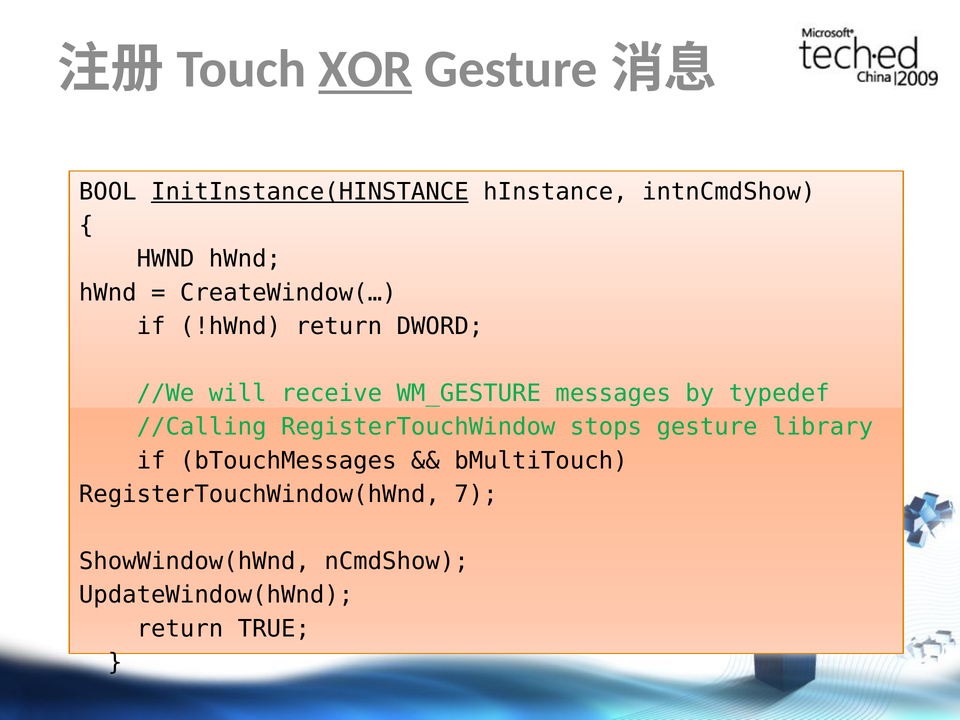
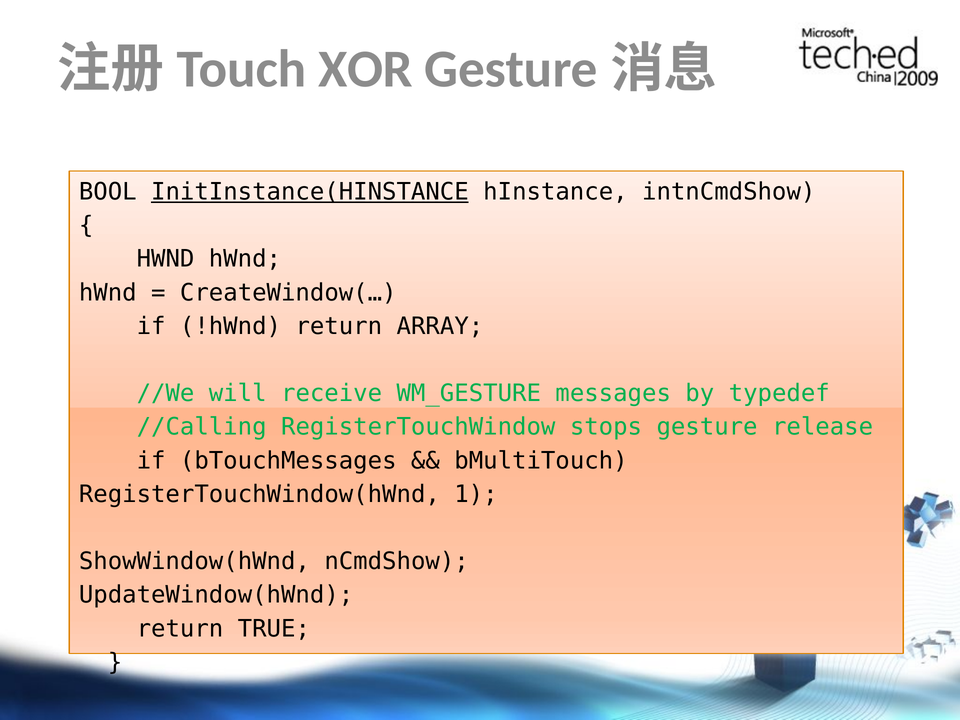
XOR underline: present -> none
DWORD: DWORD -> ARRAY
library: library -> release
7: 7 -> 1
